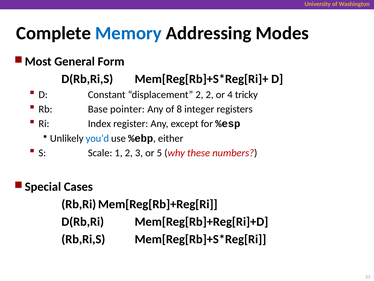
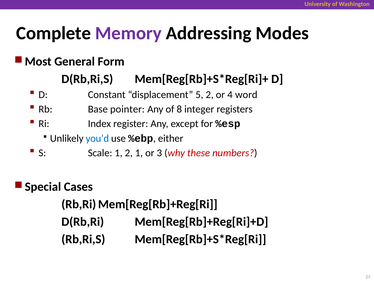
Memory colour: blue -> purple
displacement 2: 2 -> 5
tricky: tricky -> word
2 3: 3 -> 1
5: 5 -> 3
